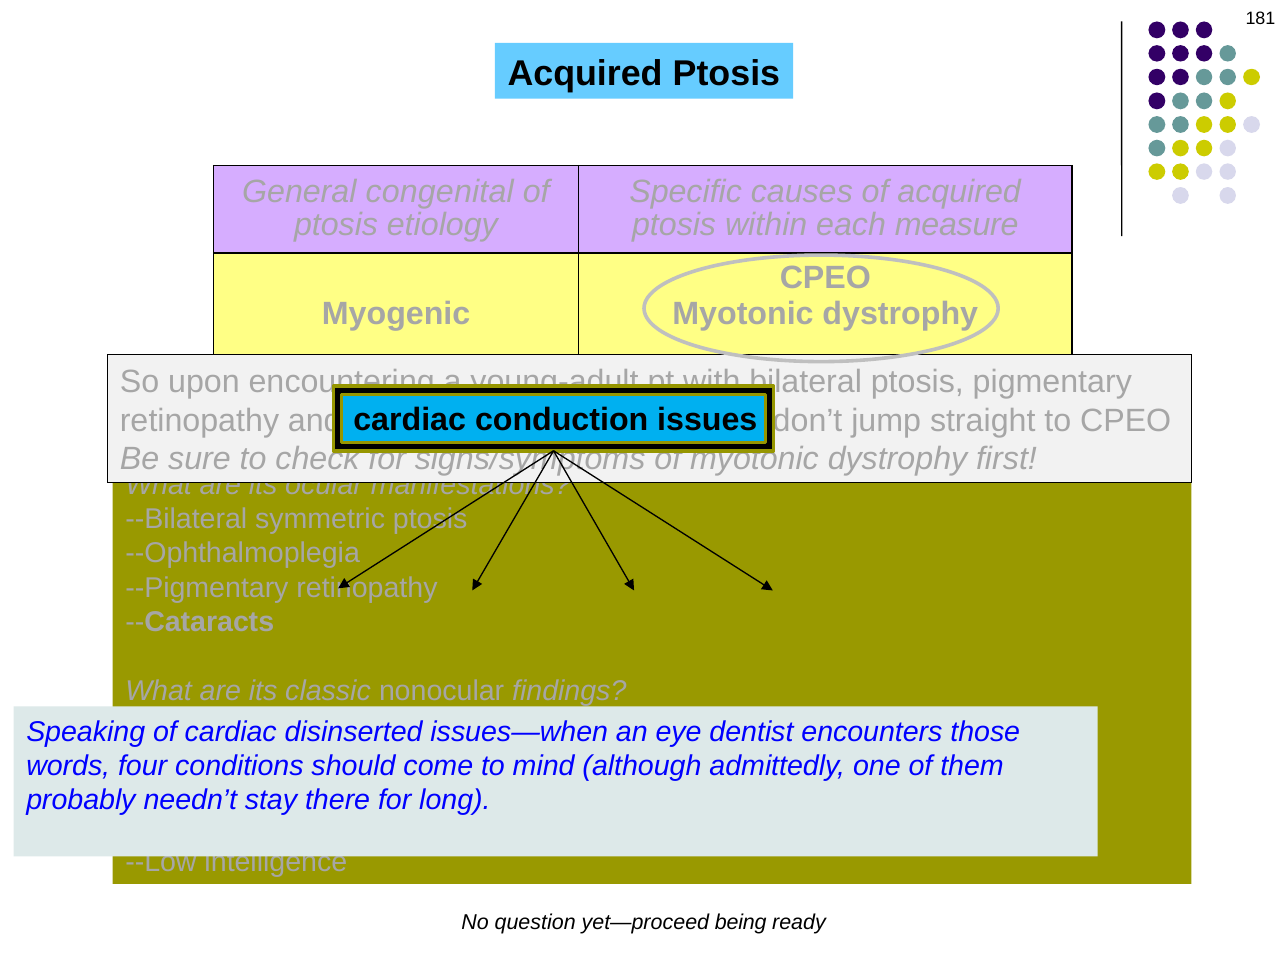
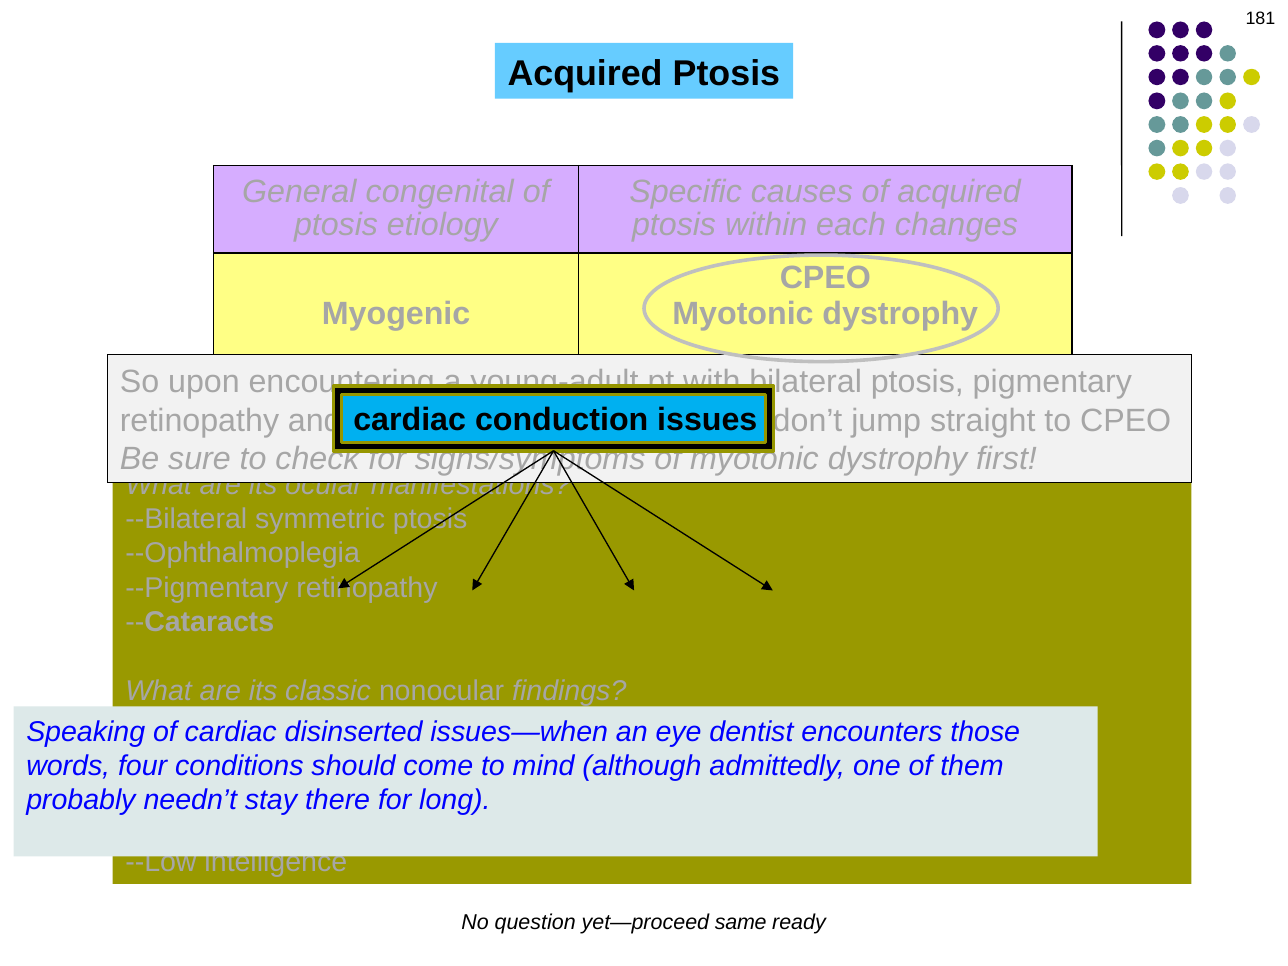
measure: measure -> changes
being: being -> same
